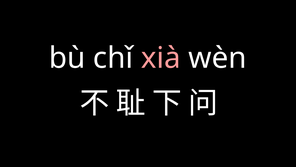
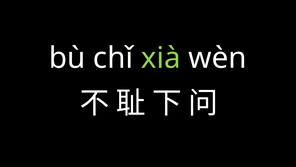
xià colour: pink -> light green
